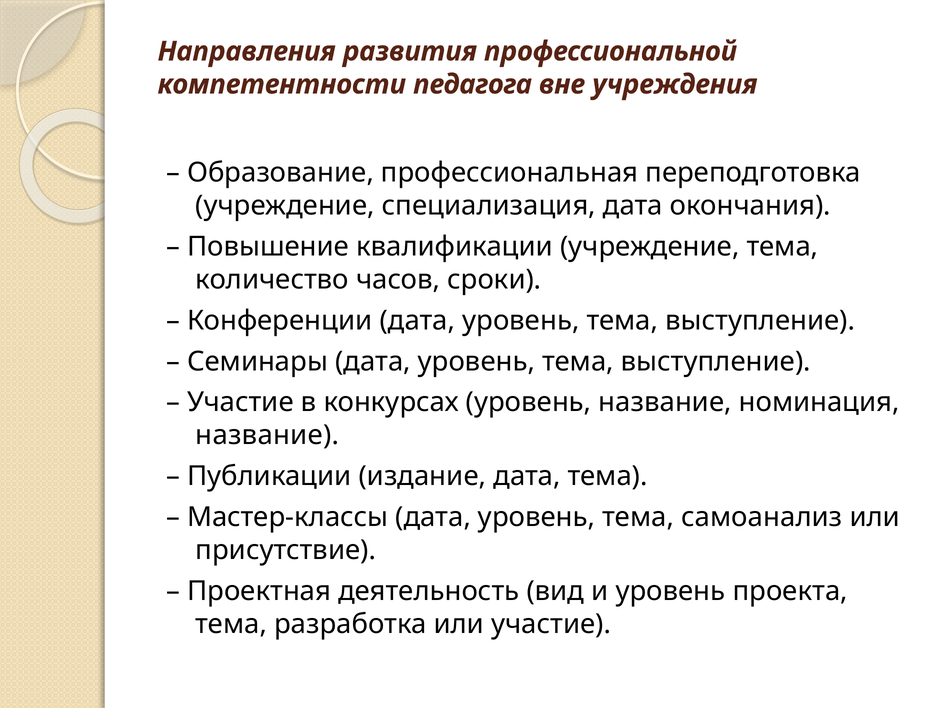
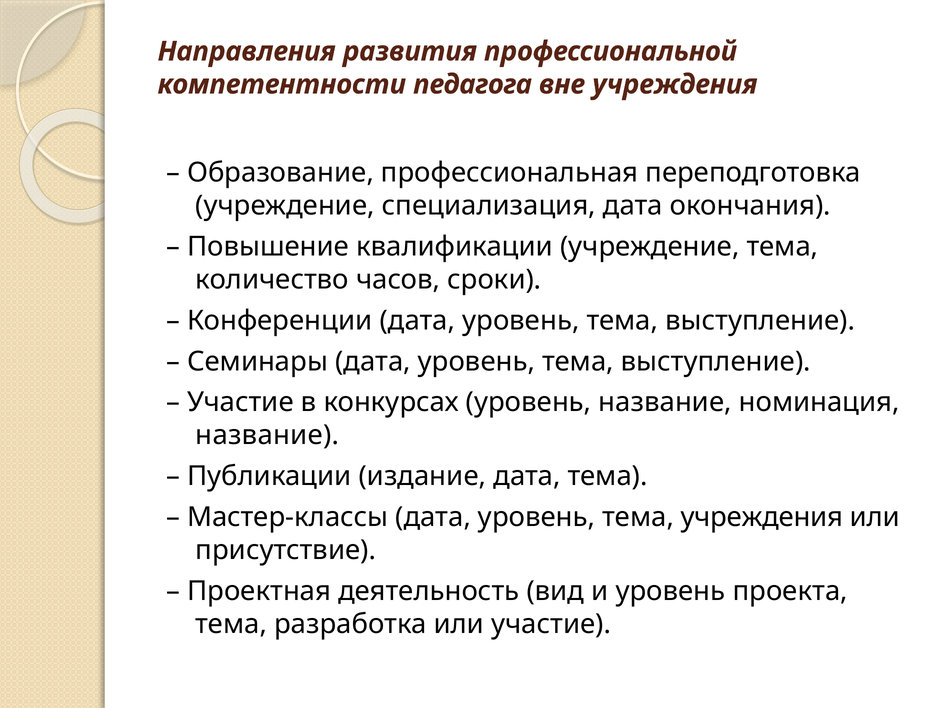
тема самоанализ: самоанализ -> учреждения
